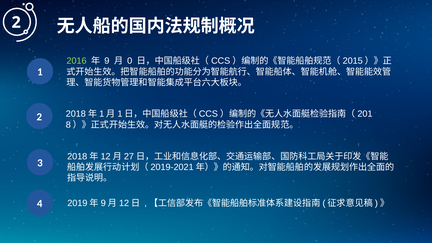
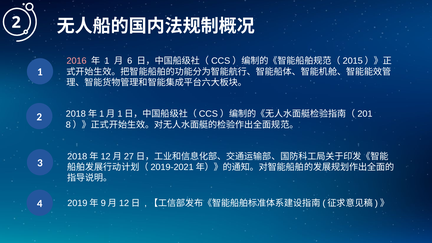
2016 colour: light green -> pink
9 at (107, 61): 9 -> 1
0: 0 -> 6
